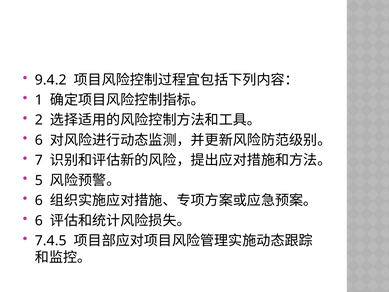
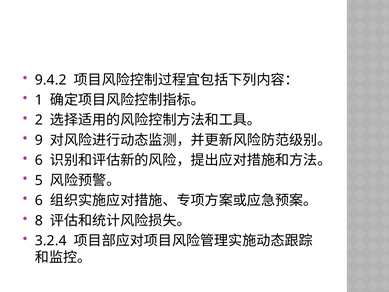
6 at (39, 140): 6 -> 9
7 at (39, 160): 7 -> 6
6 at (39, 220): 6 -> 8
7.4.5: 7.4.5 -> 3.2.4
